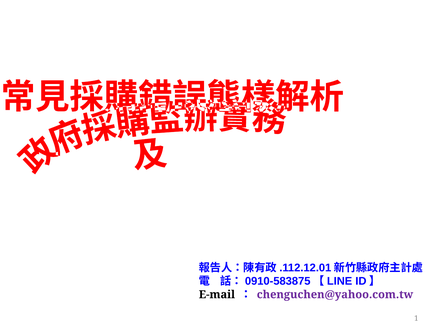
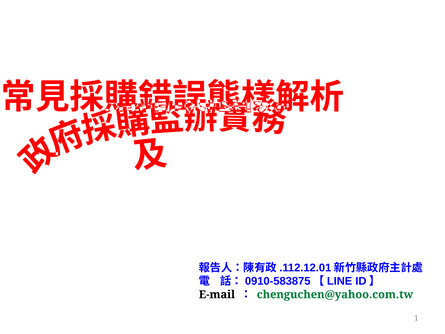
chenguchen@yahoo.com.tw colour: purple -> green
